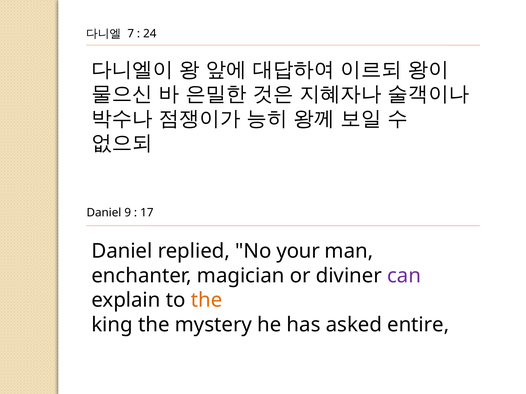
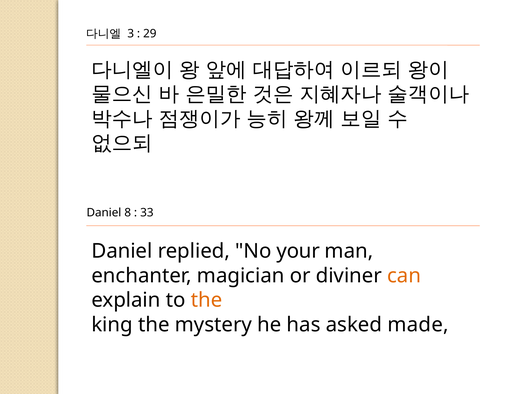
7: 7 -> 3
24: 24 -> 29
9: 9 -> 8
17: 17 -> 33
can colour: purple -> orange
entire: entire -> made
